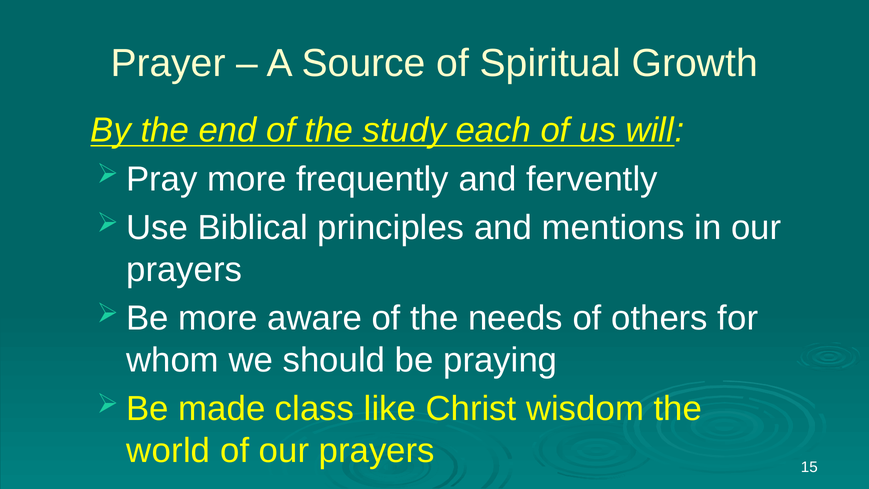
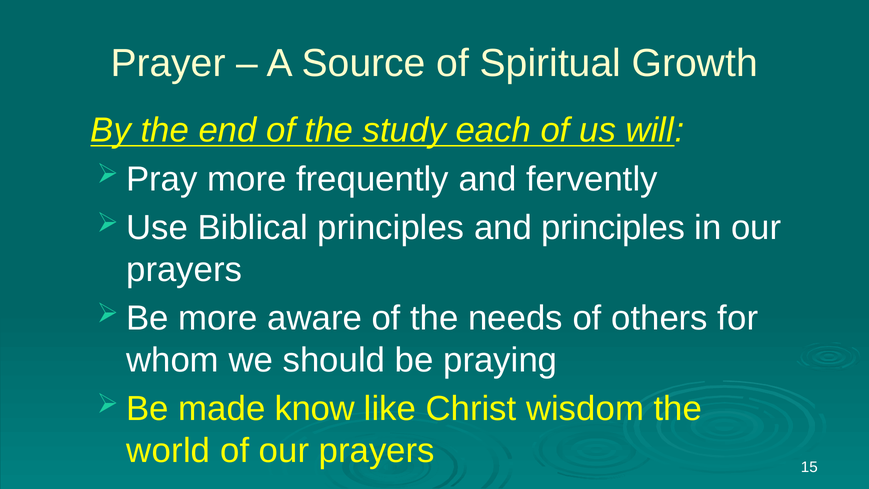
and mentions: mentions -> principles
class: class -> know
